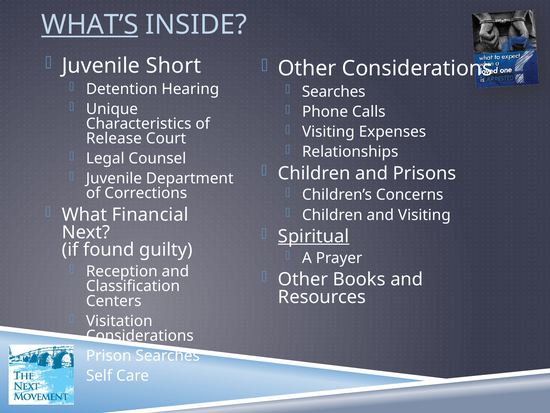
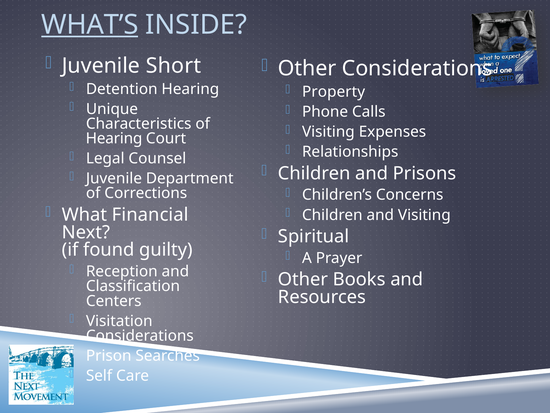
Searches at (334, 92): Searches -> Property
Release at (114, 138): Release -> Hearing
Spiritual underline: present -> none
